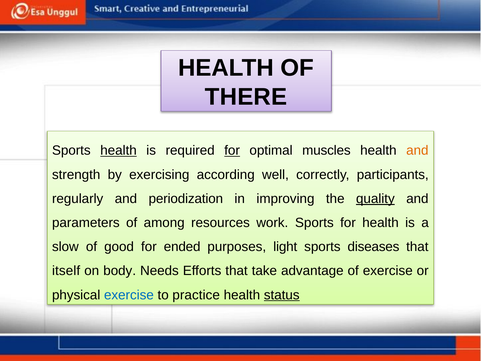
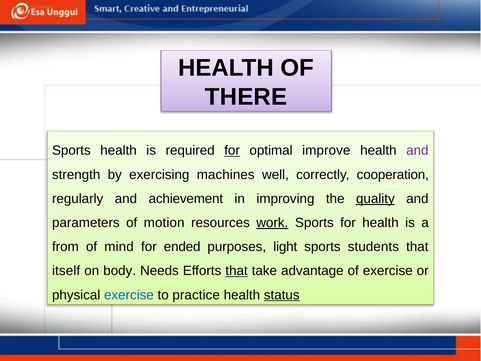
health at (119, 150) underline: present -> none
muscles: muscles -> improve
and at (417, 150) colour: orange -> purple
according: according -> machines
participants: participants -> cooperation
periodization: periodization -> achievement
among: among -> motion
work underline: none -> present
slow: slow -> from
good: good -> mind
diseases: diseases -> students
that at (237, 271) underline: none -> present
